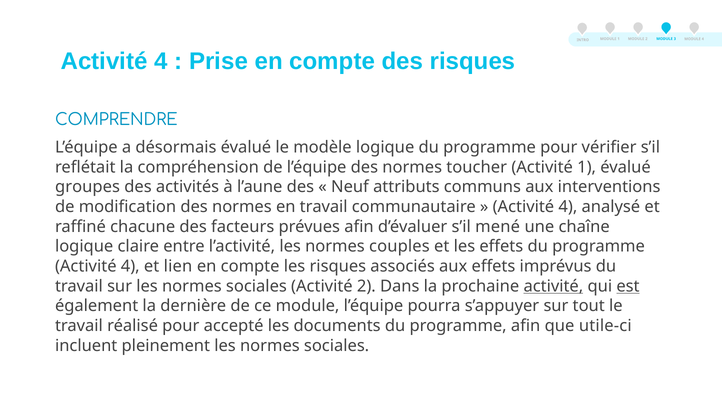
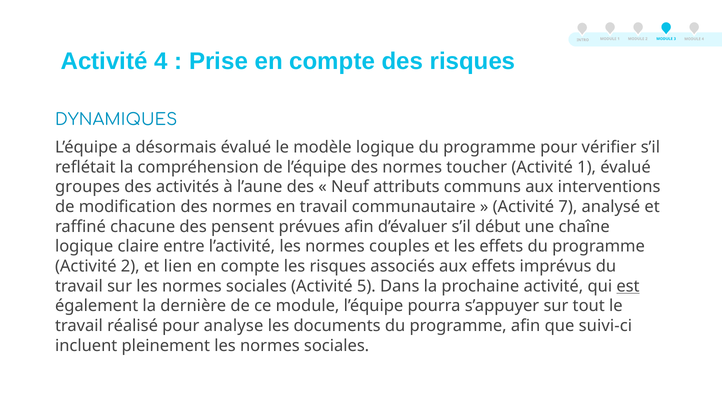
COMPRENDRE: COMPRENDRE -> DYNAMIQUES
4 at (568, 207): 4 -> 7
facteurs: facteurs -> pensent
mené: mené -> début
4 at (130, 266): 4 -> 2
Activité 2: 2 -> 5
activité at (553, 286) underline: present -> none
accepté: accepté -> analyse
utile-ci: utile-ci -> suivi-ci
